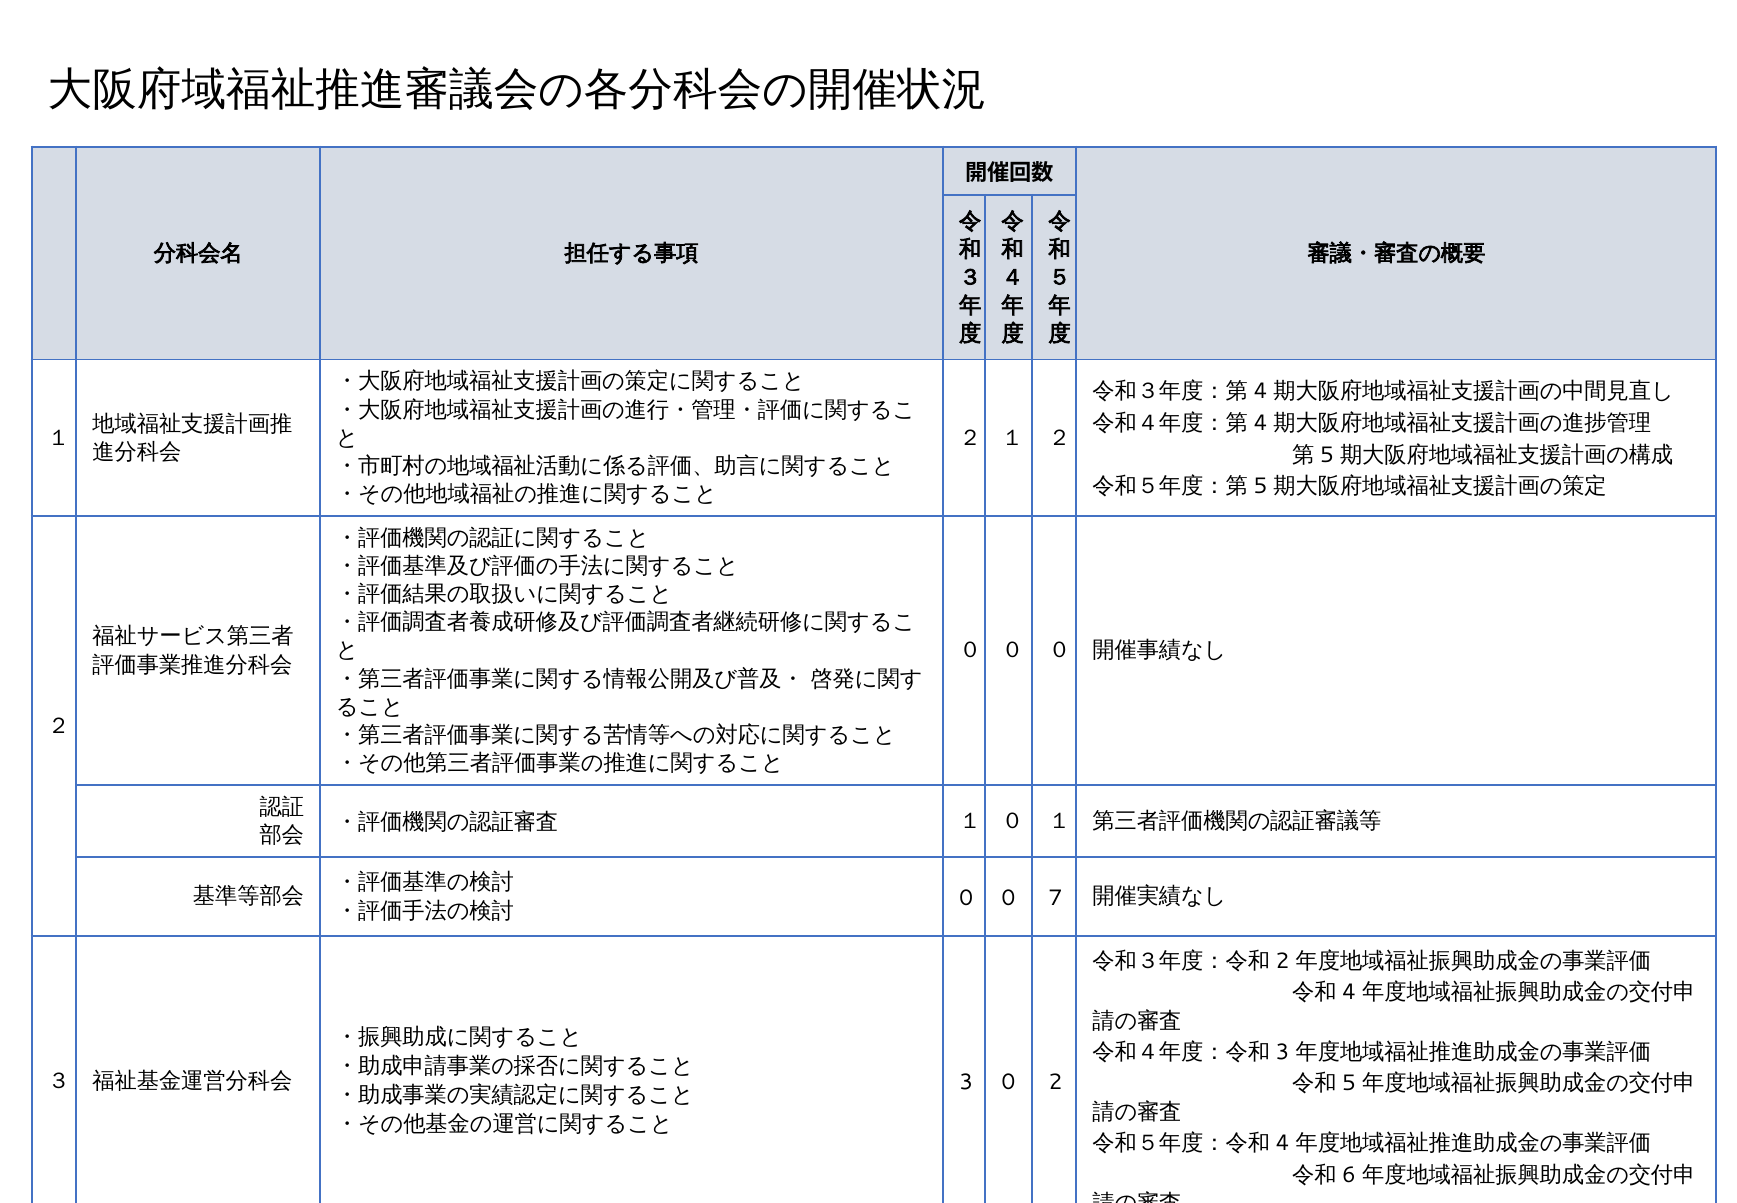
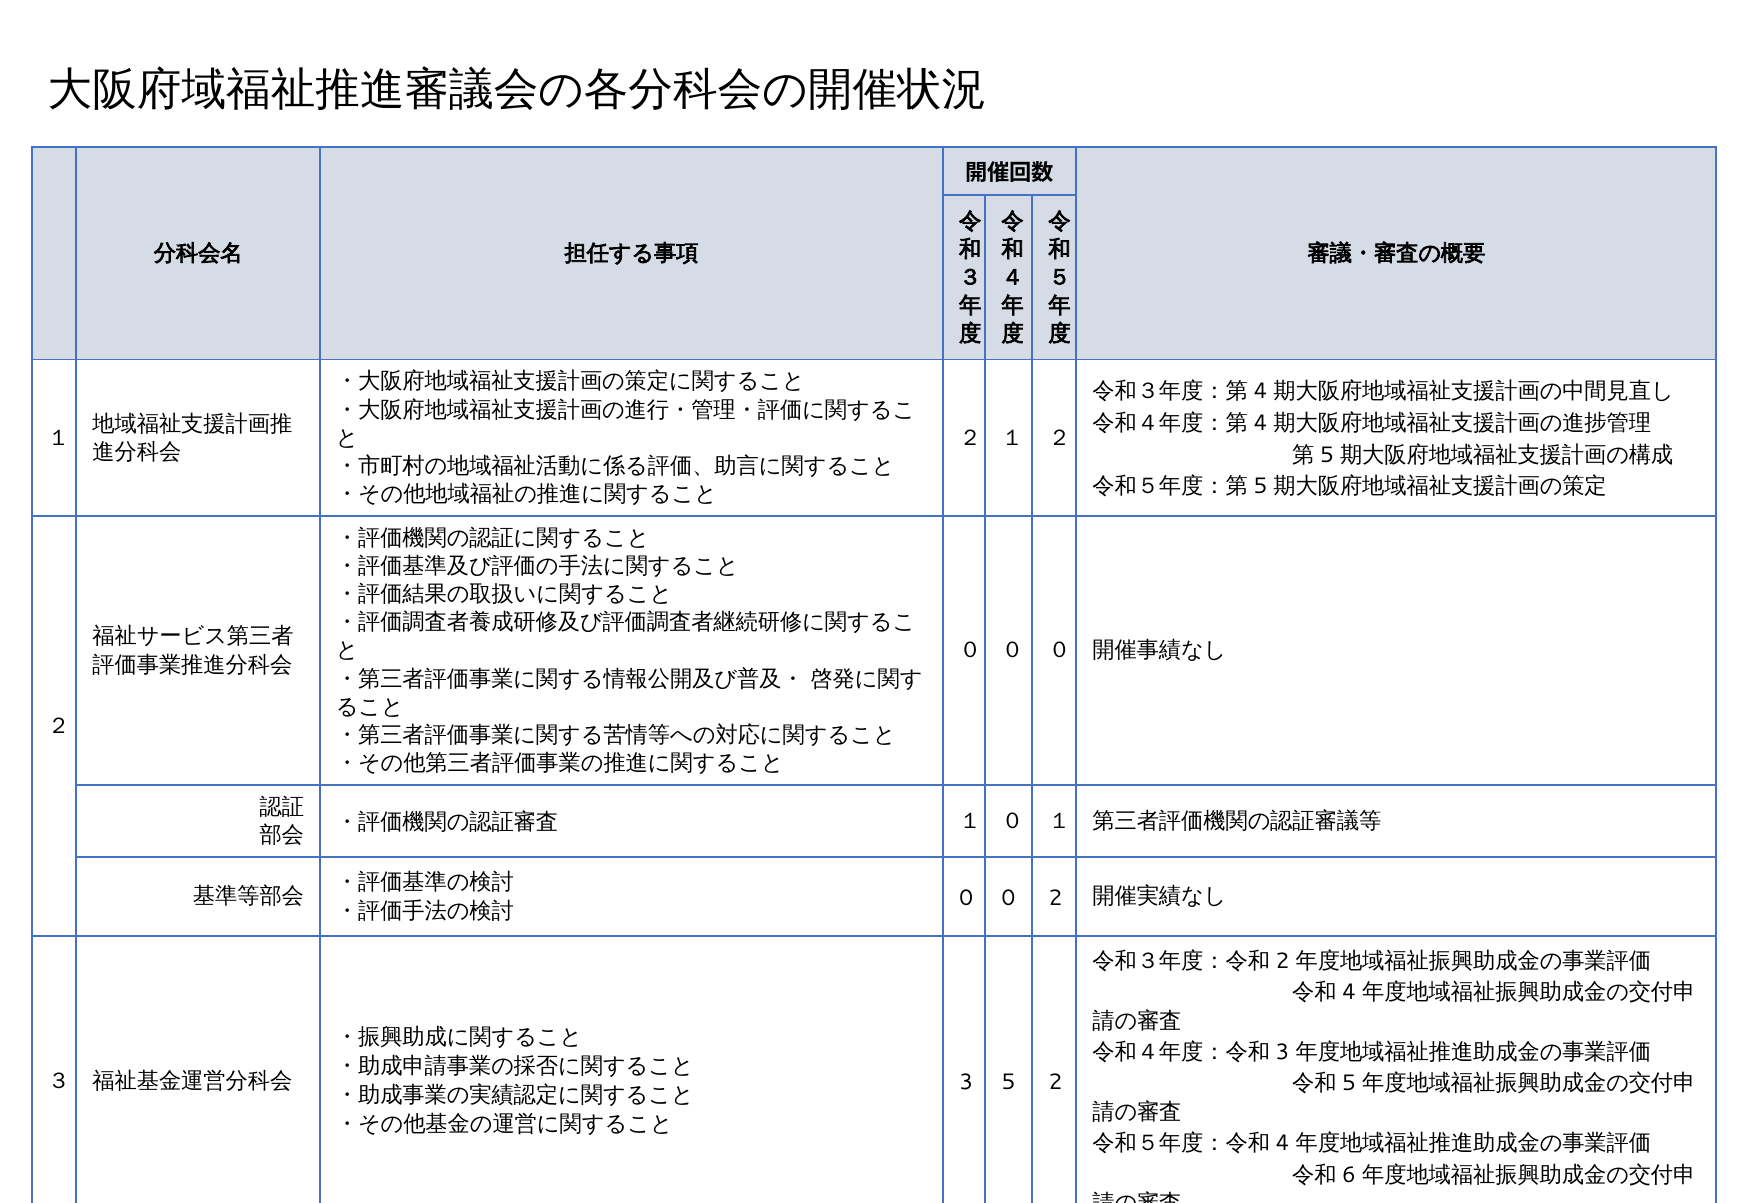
0 7: 7 -> 2
3 0: 0 -> 5
